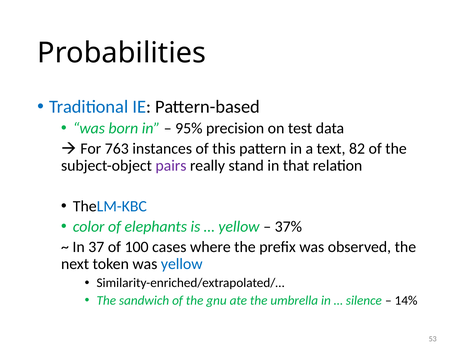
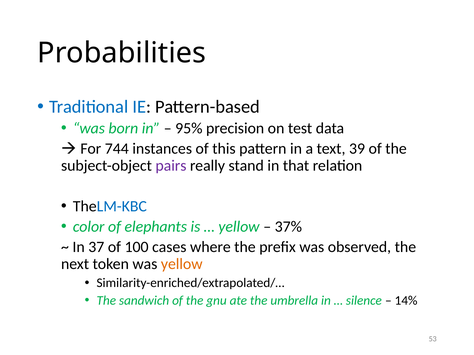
763: 763 -> 744
82: 82 -> 39
yellow at (182, 264) colour: blue -> orange
